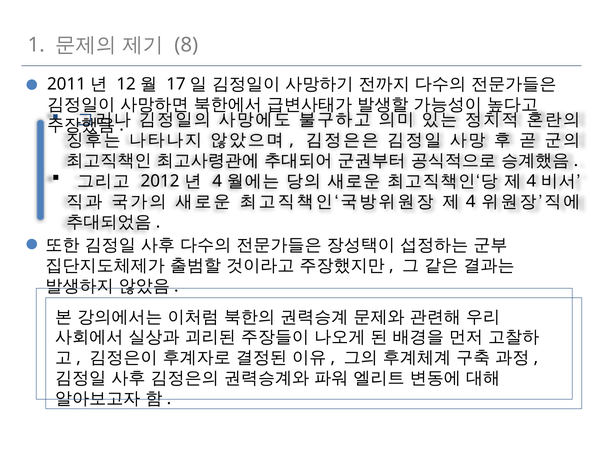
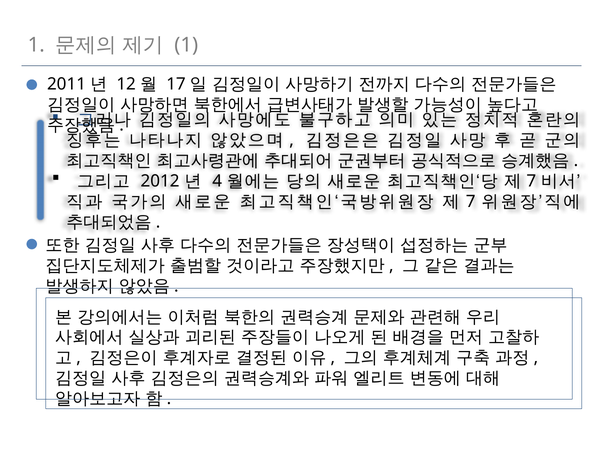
8 at (186, 45): 8 -> 1
4 at (531, 181): 4 -> 7
4 at (471, 201): 4 -> 7
